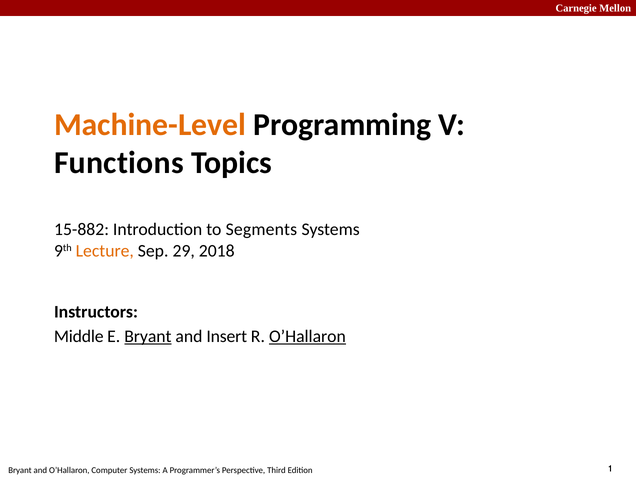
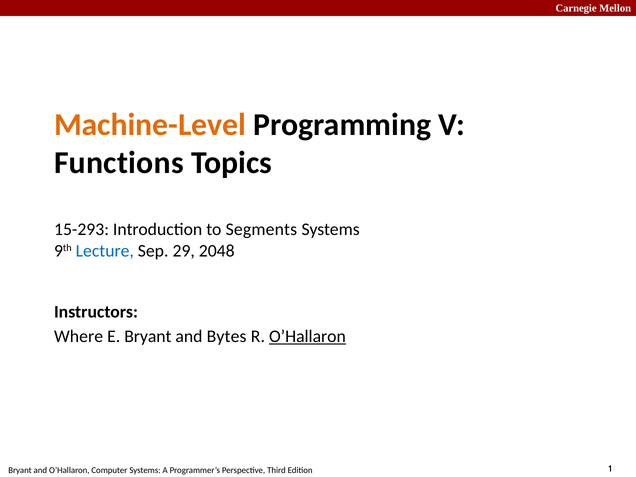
15-882: 15-882 -> 15-293
Lecture colour: orange -> blue
2018: 2018 -> 2048
Middle: Middle -> Where
Bryant at (148, 337) underline: present -> none
Insert: Insert -> Bytes
